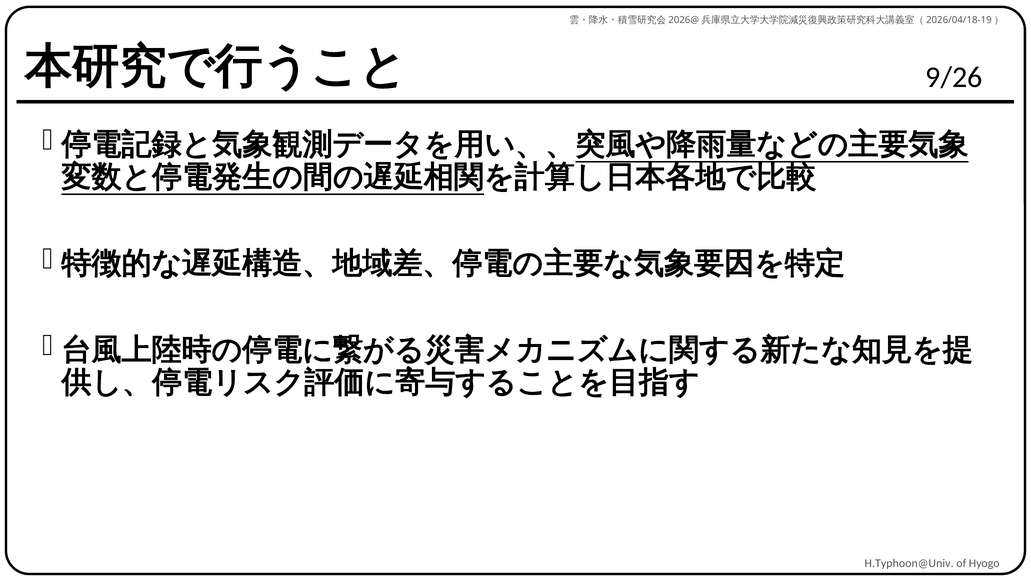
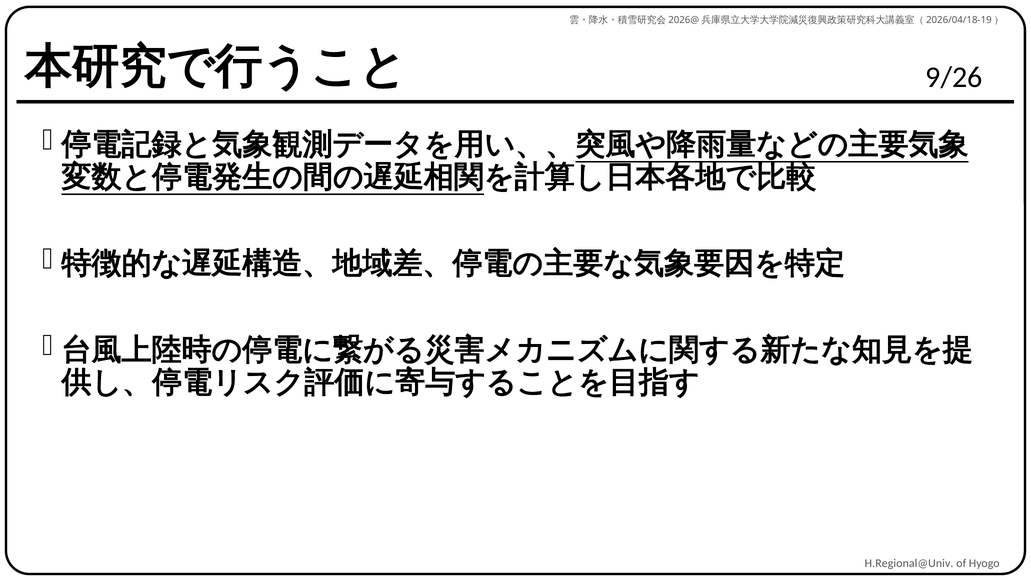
H.Typhoon@Univ: H.Typhoon@Univ -> H.Regional@Univ
